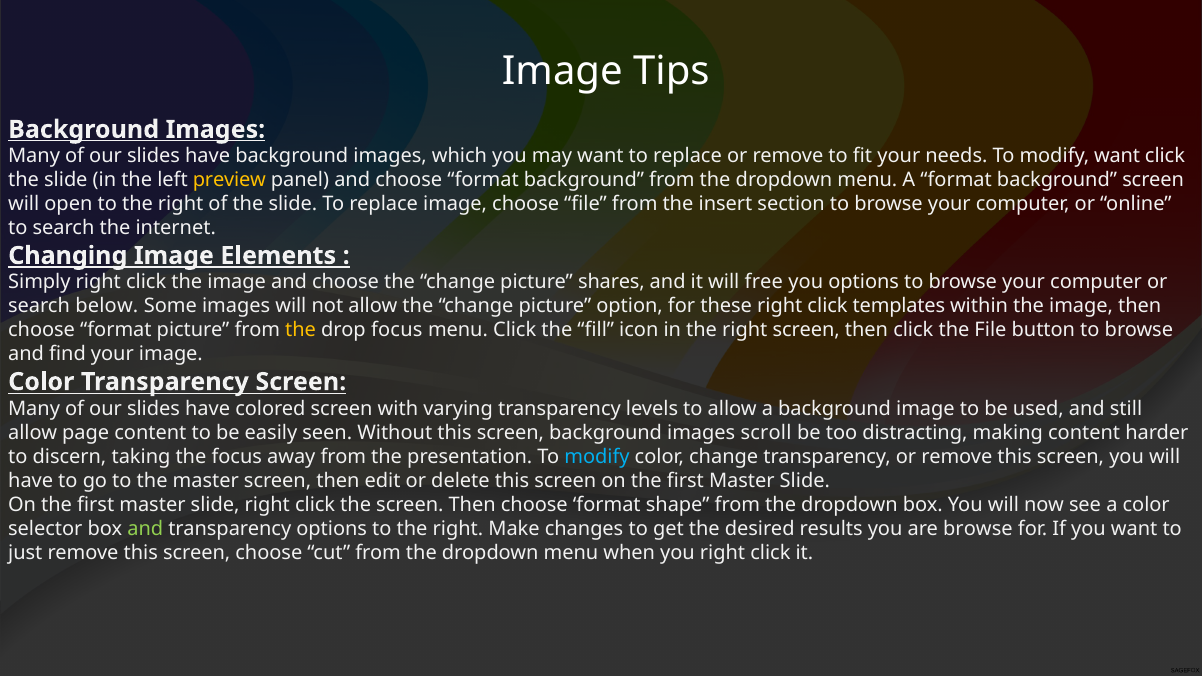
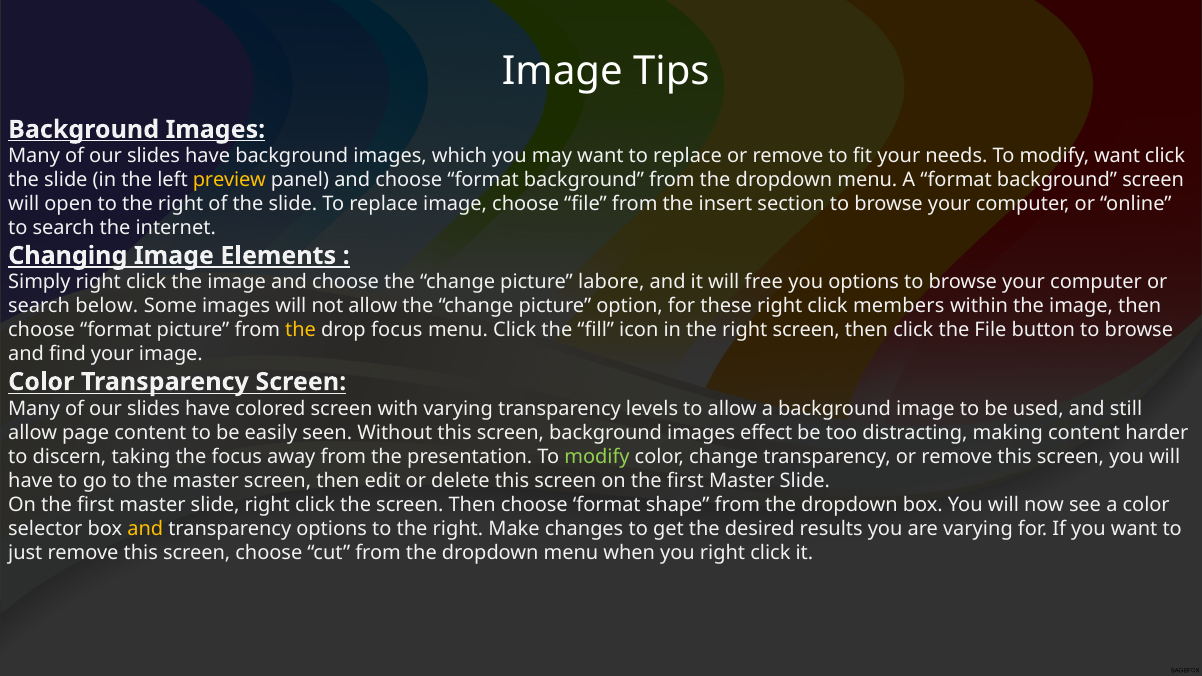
shares: shares -> labore
templates: templates -> members
scroll: scroll -> effect
modify at (597, 457) colour: light blue -> light green
and at (145, 529) colour: light green -> yellow
are browse: browse -> varying
